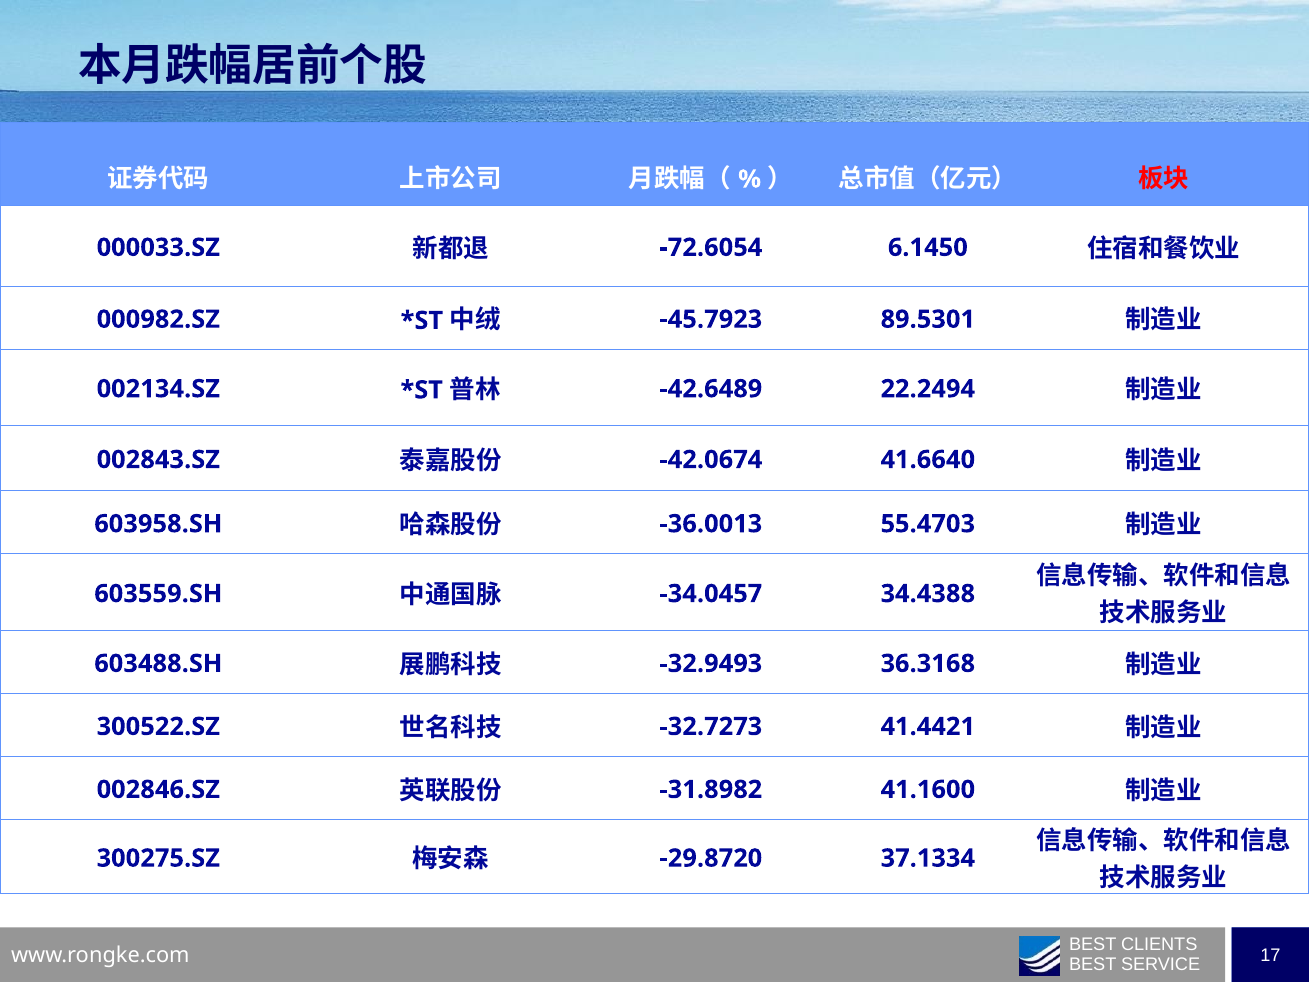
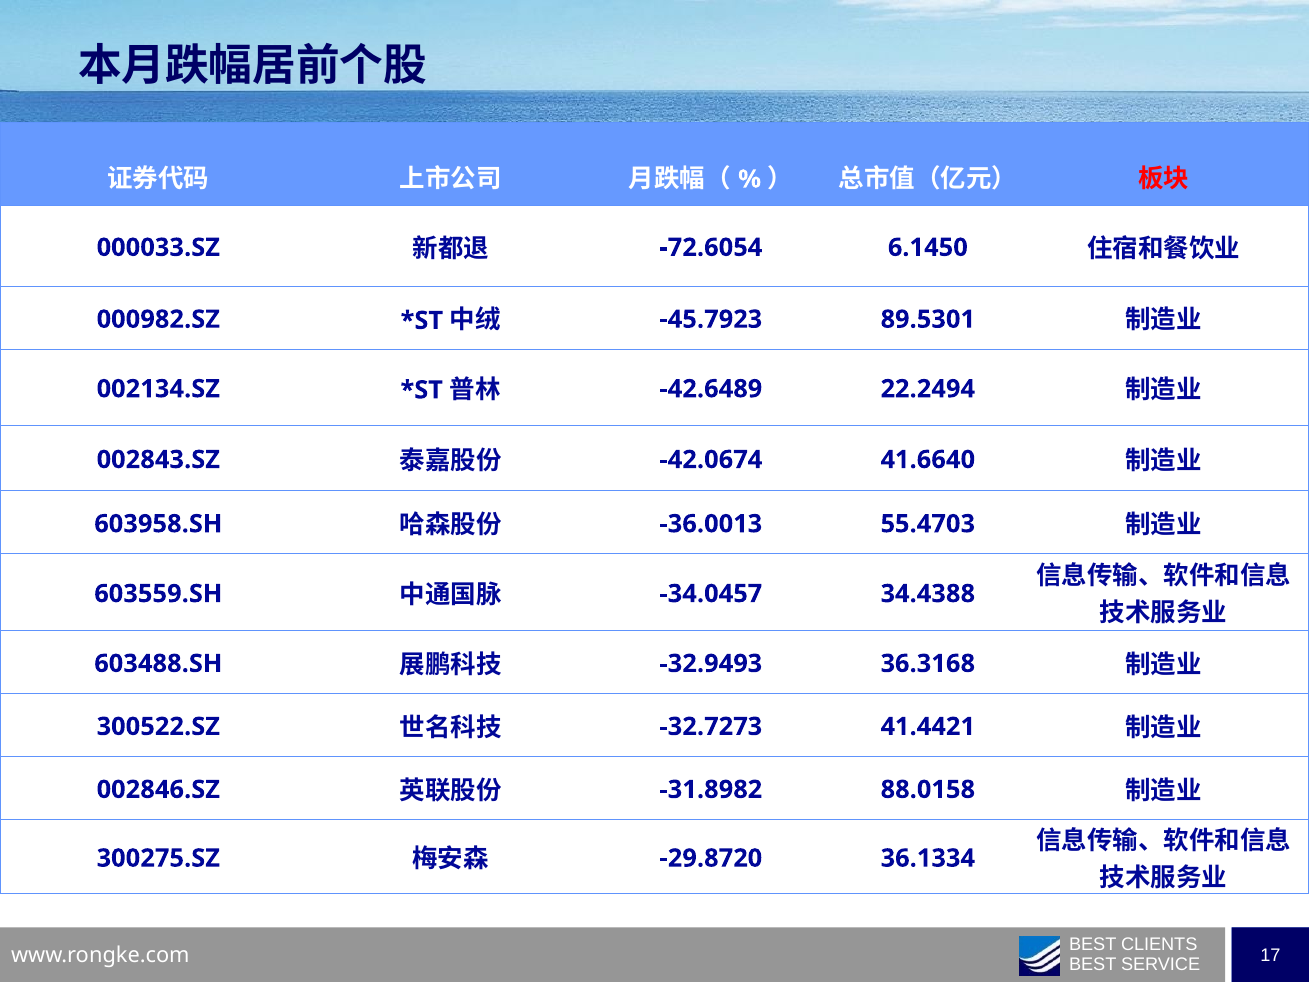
41.1600: 41.1600 -> 88.0158
37.1334: 37.1334 -> 36.1334
